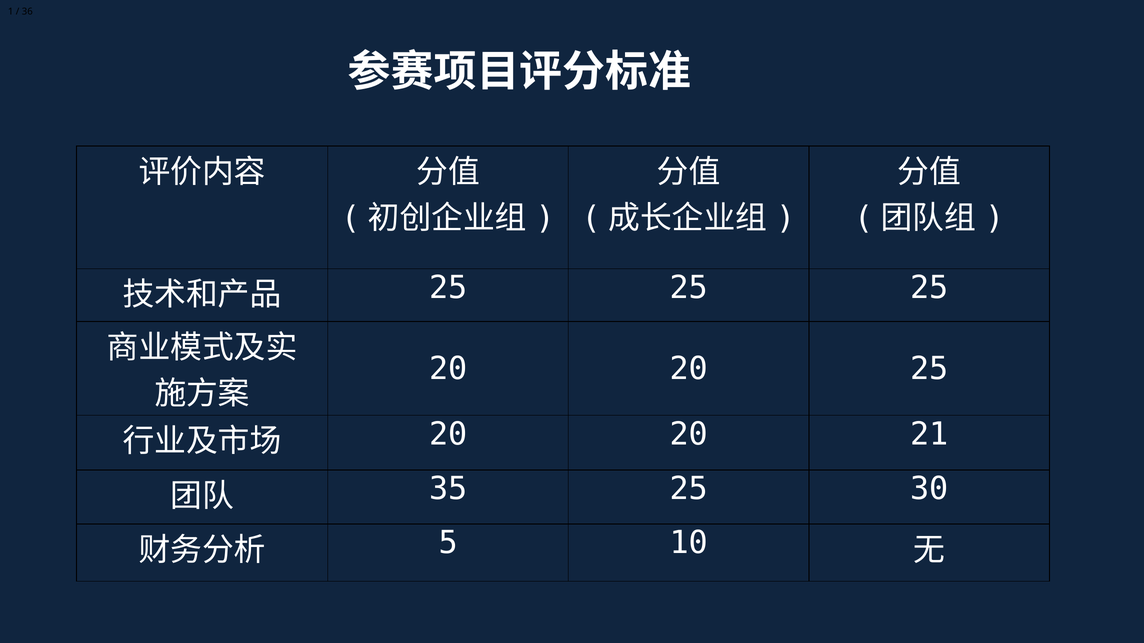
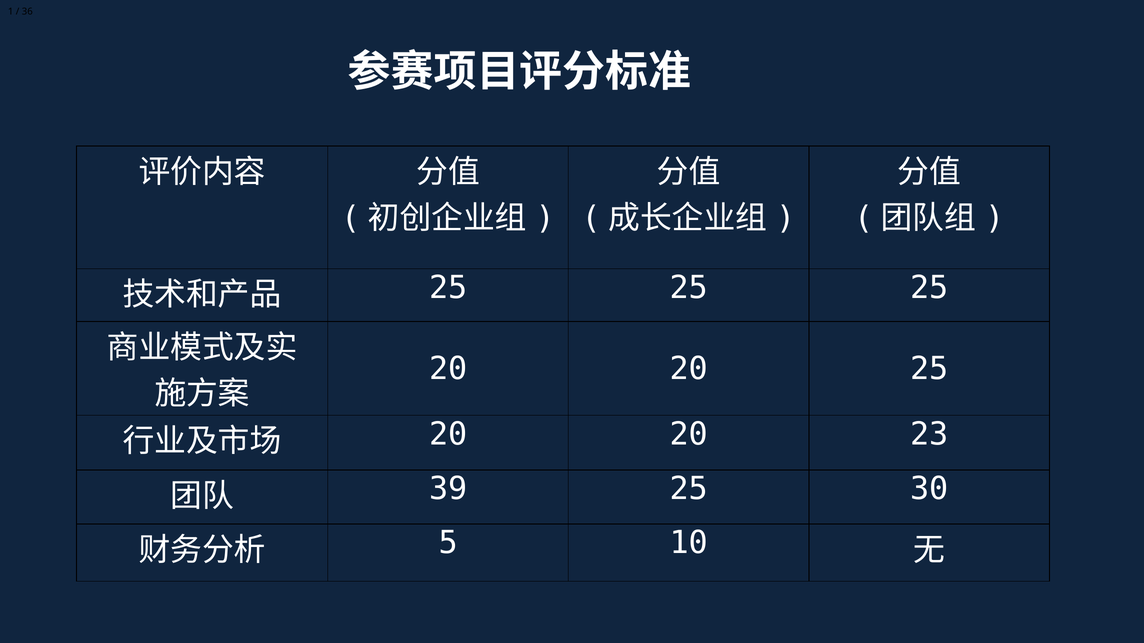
21: 21 -> 23
35: 35 -> 39
